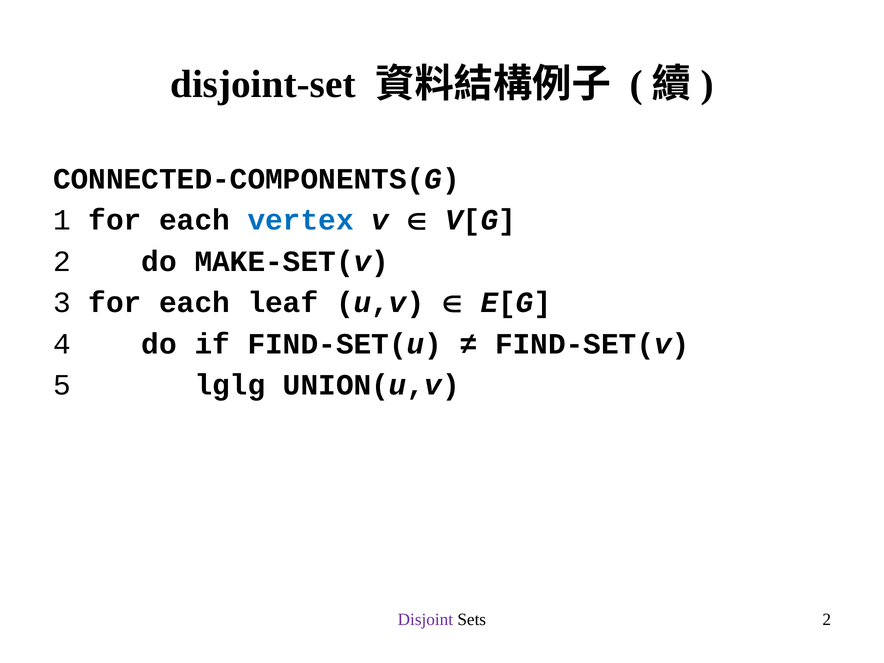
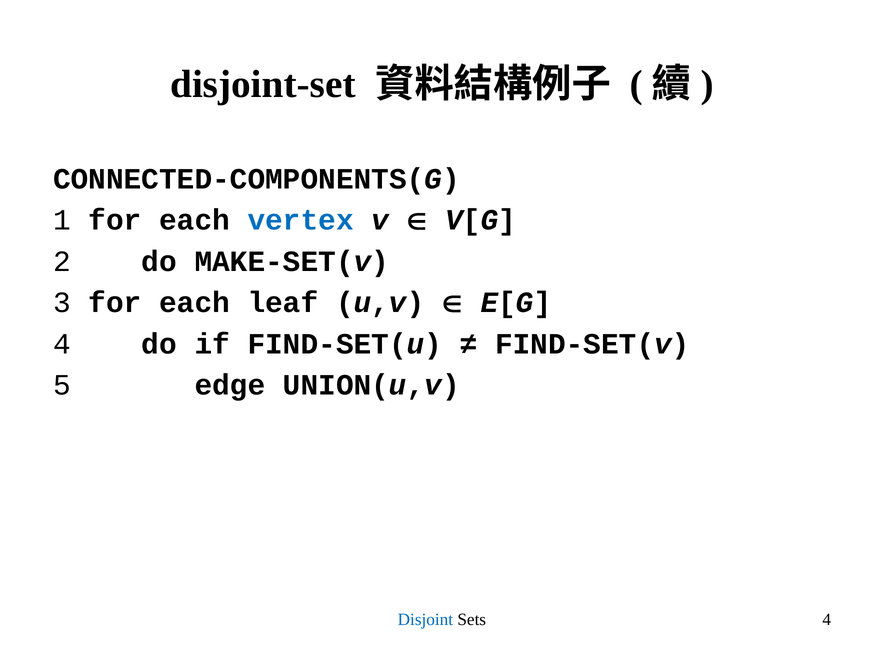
lglg: lglg -> edge
Disjoint colour: purple -> blue
Sets 2: 2 -> 4
